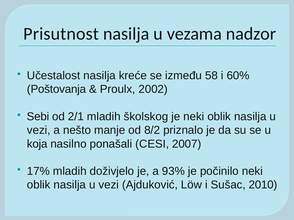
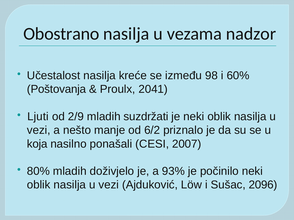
Prisutnost: Prisutnost -> Obostrano
58: 58 -> 98
2002: 2002 -> 2041
Sebi: Sebi -> Ljuti
2/1: 2/1 -> 2/9
školskog: školskog -> suzdržati
8/2: 8/2 -> 6/2
17%: 17% -> 80%
2010: 2010 -> 2096
